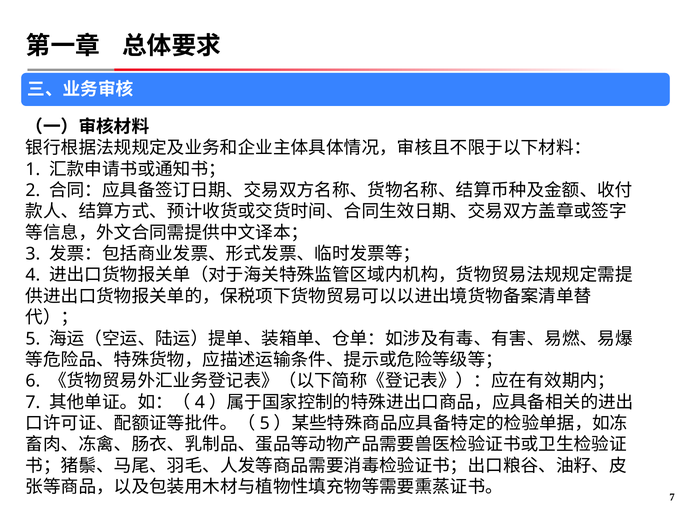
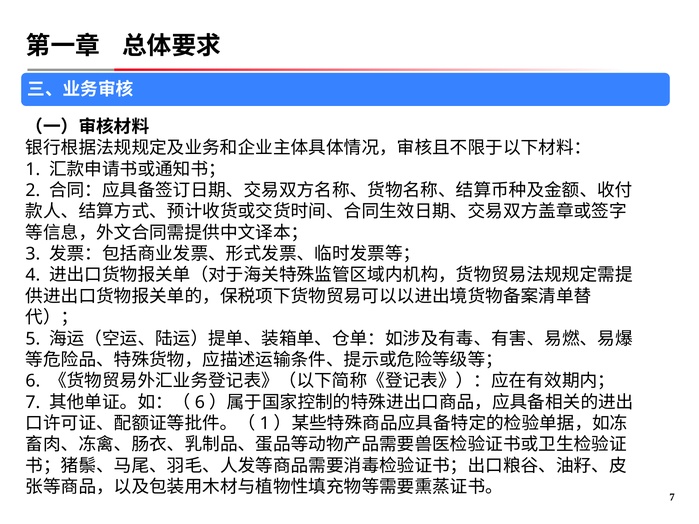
4 at (200, 402): 4 -> 6
5 at (265, 424): 5 -> 1
